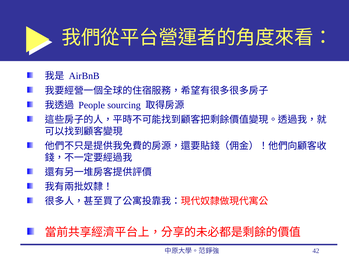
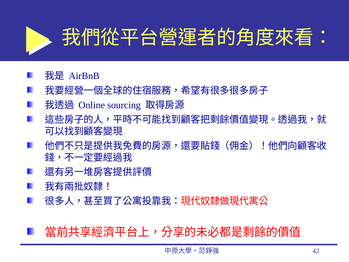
People: People -> Online
